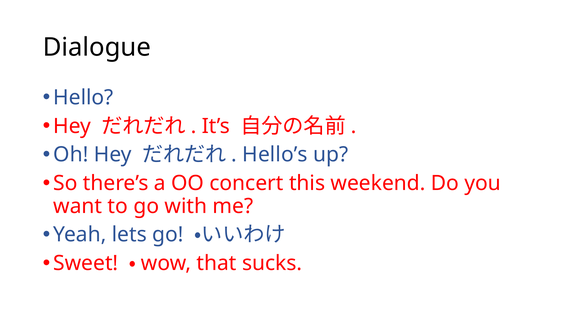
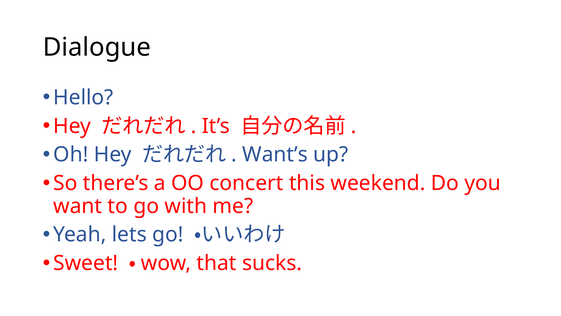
Hello’s: Hello’s -> Want’s
